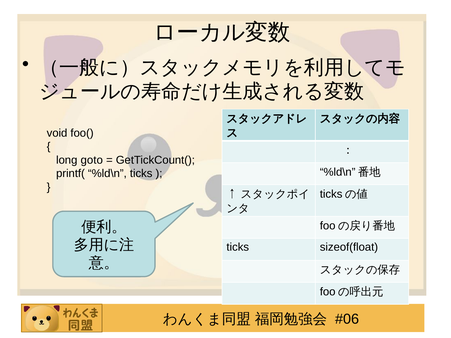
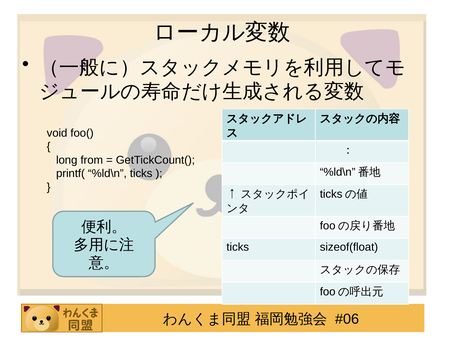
goto: goto -> from
